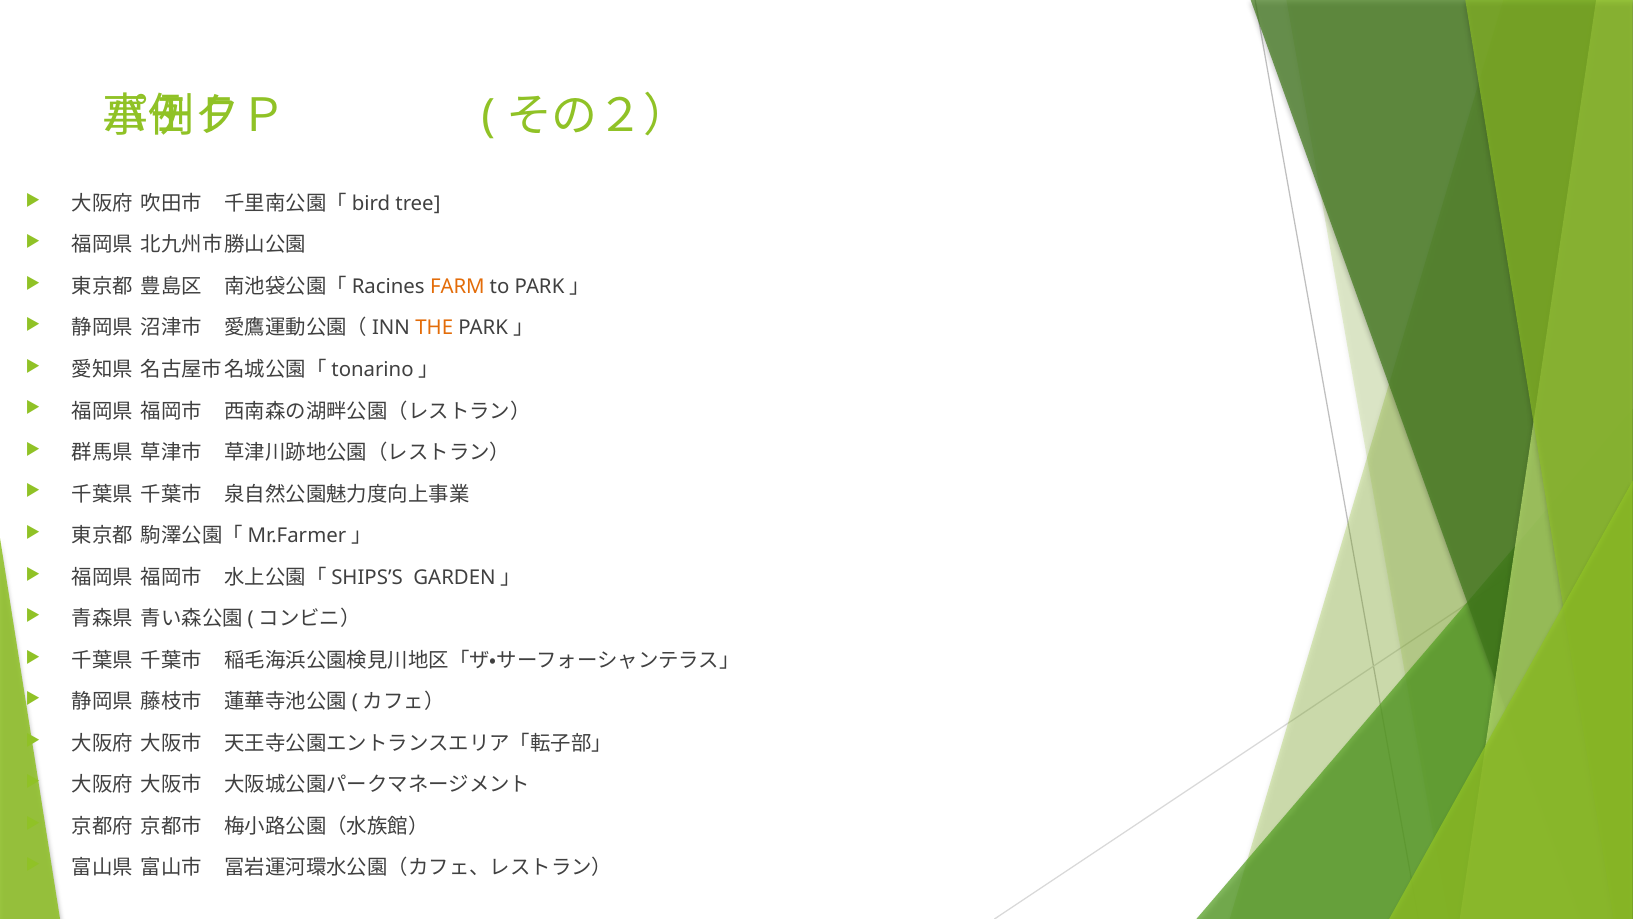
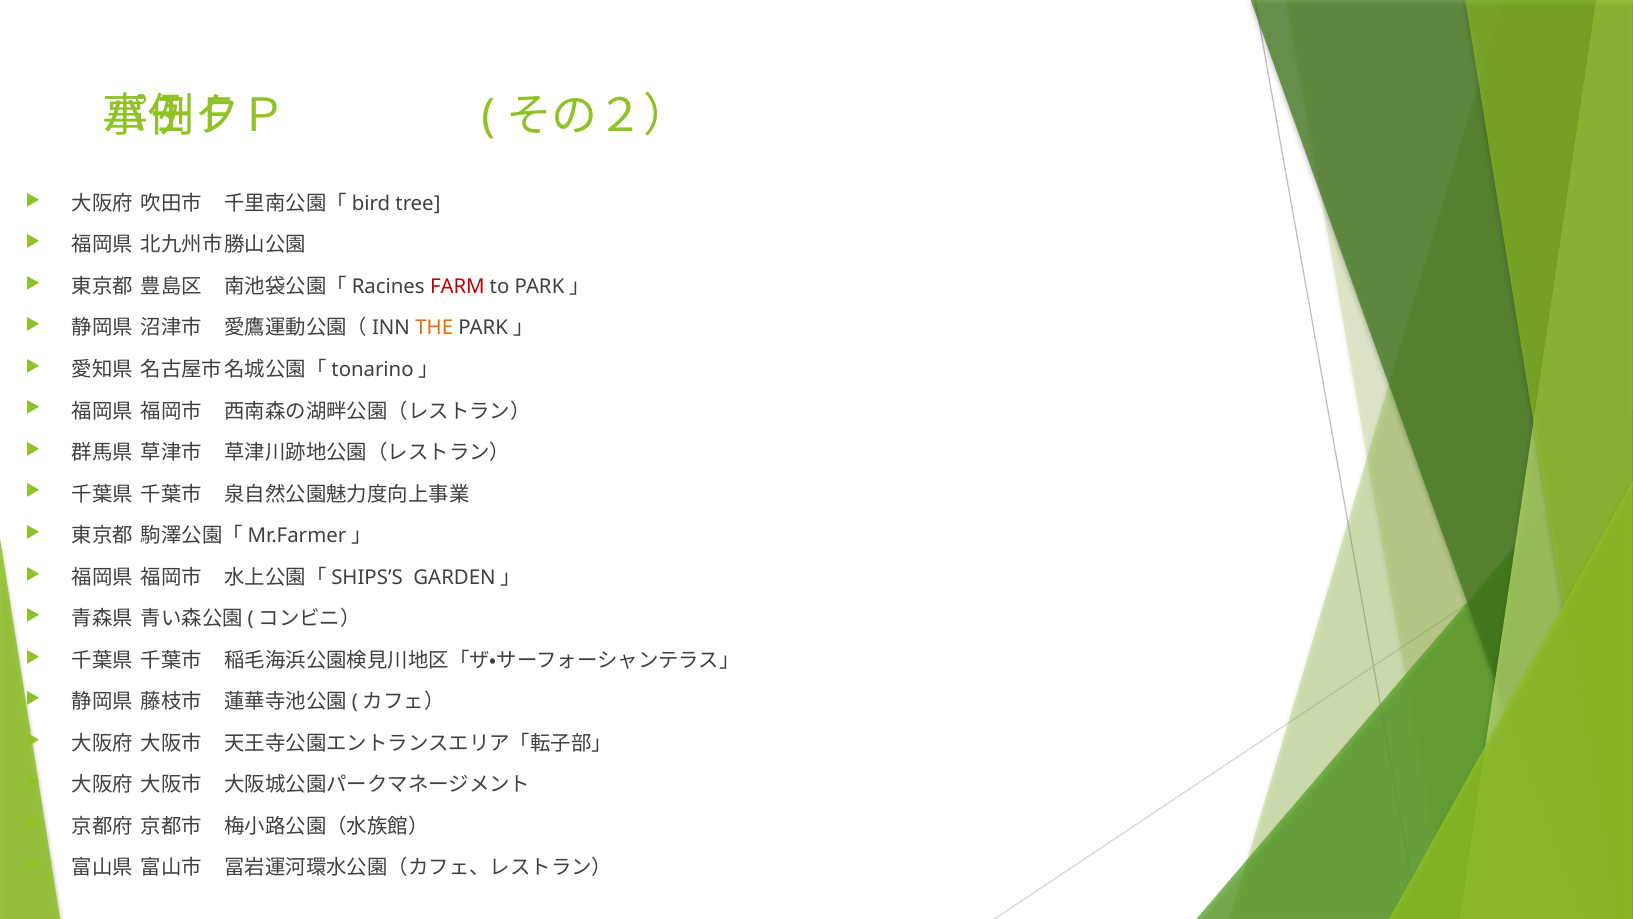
FARM colour: orange -> red
